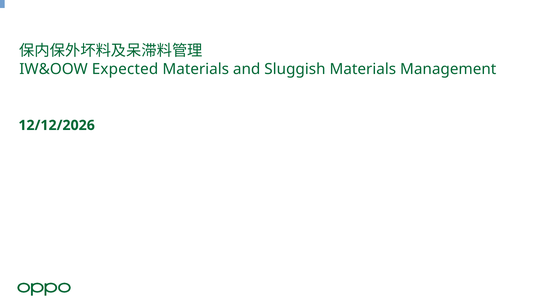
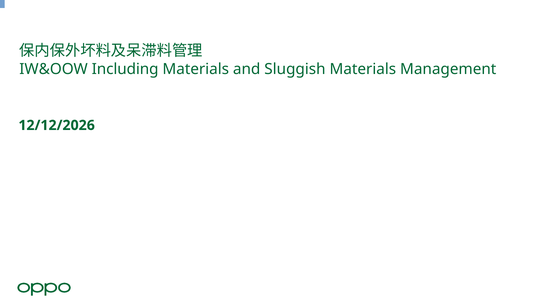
Expected: Expected -> Including
